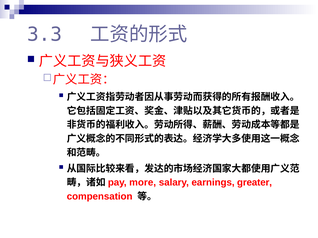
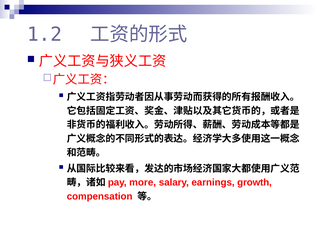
3.3: 3.3 -> 1.2
greater: greater -> growth
